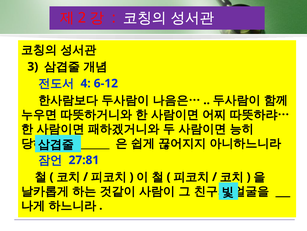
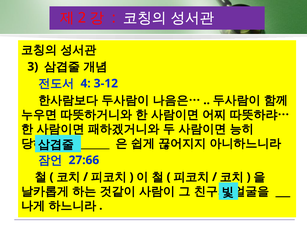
6-12: 6-12 -> 3-12
27:81: 27:81 -> 27:66
